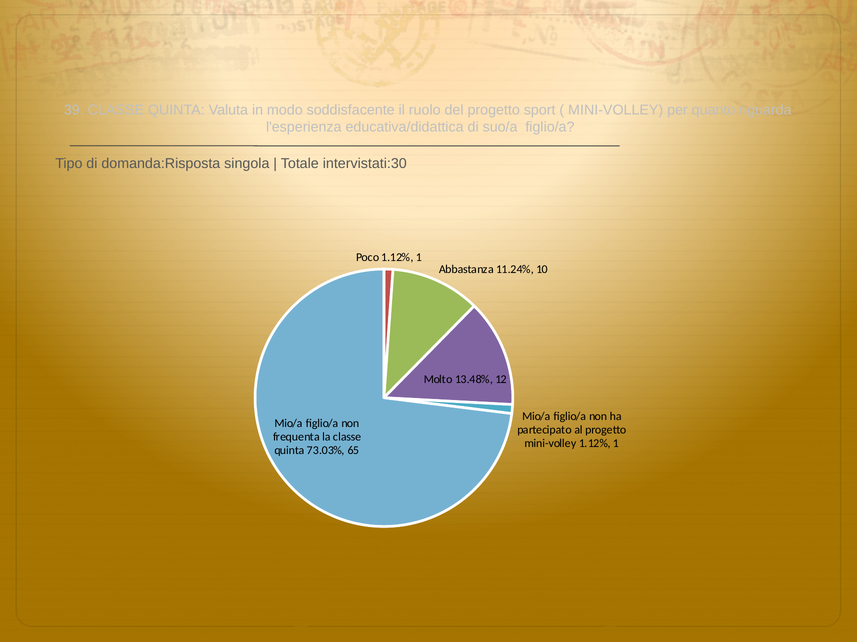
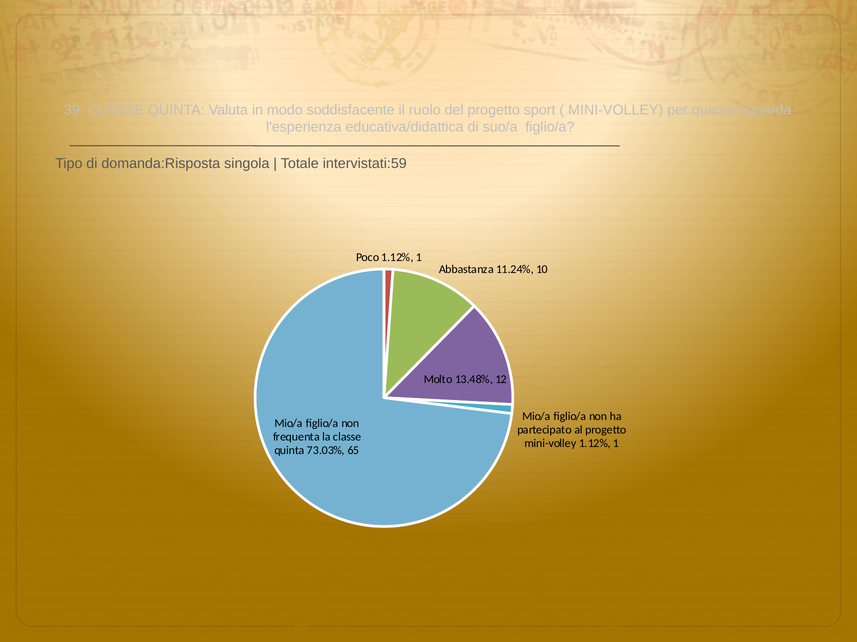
intervistati:30: intervistati:30 -> intervistati:59
